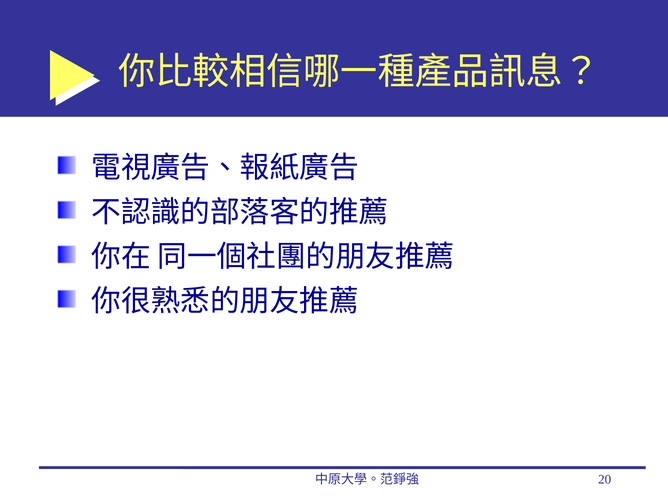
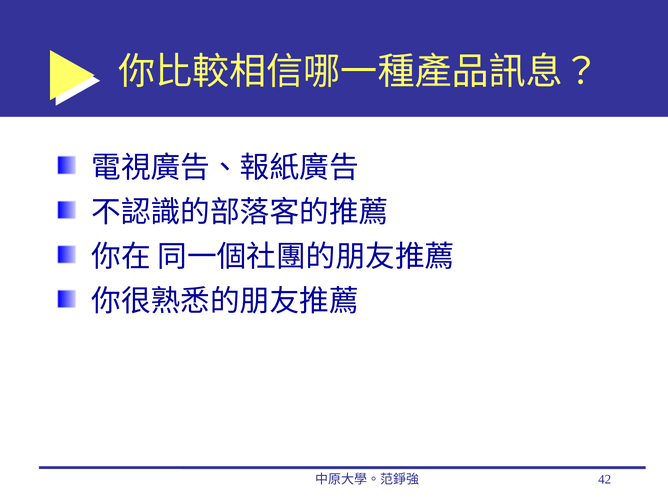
20: 20 -> 42
